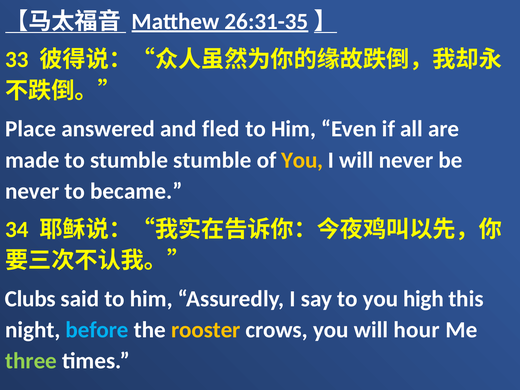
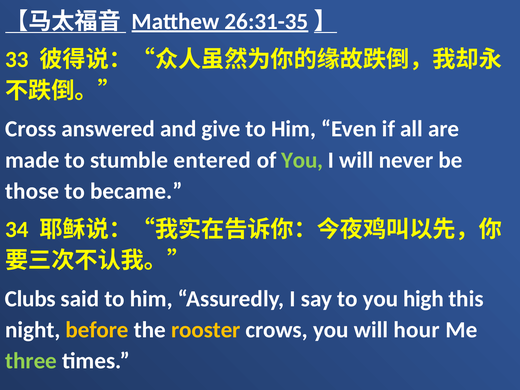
Place: Place -> Cross
fled: fled -> give
stumble stumble: stumble -> entered
You at (302, 160) colour: yellow -> light green
never at (32, 191): never -> those
before colour: light blue -> yellow
